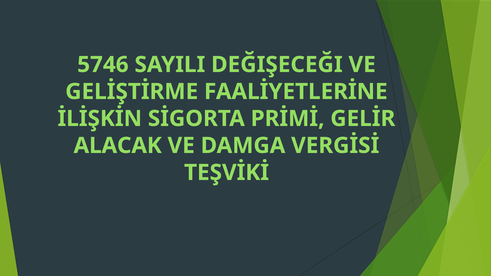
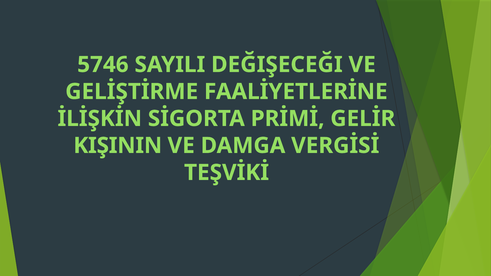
ALACAK: ALACAK -> KIŞININ
